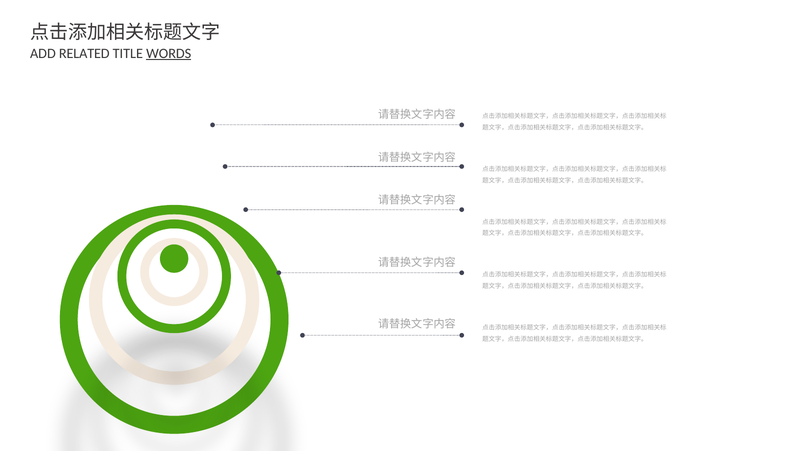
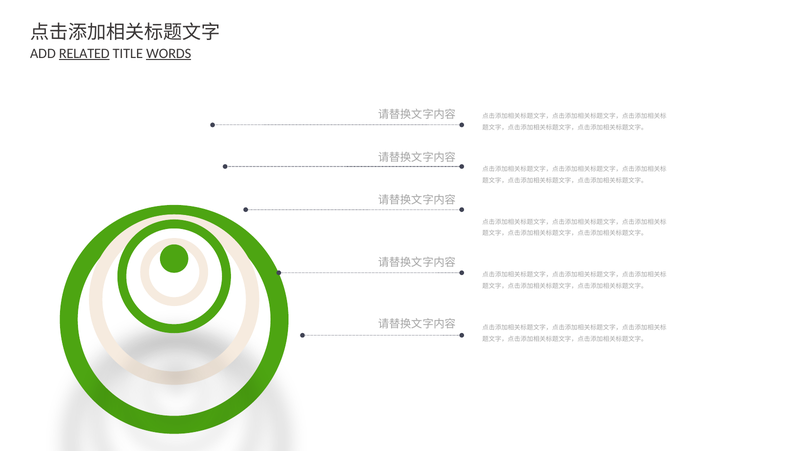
RELATED underline: none -> present
